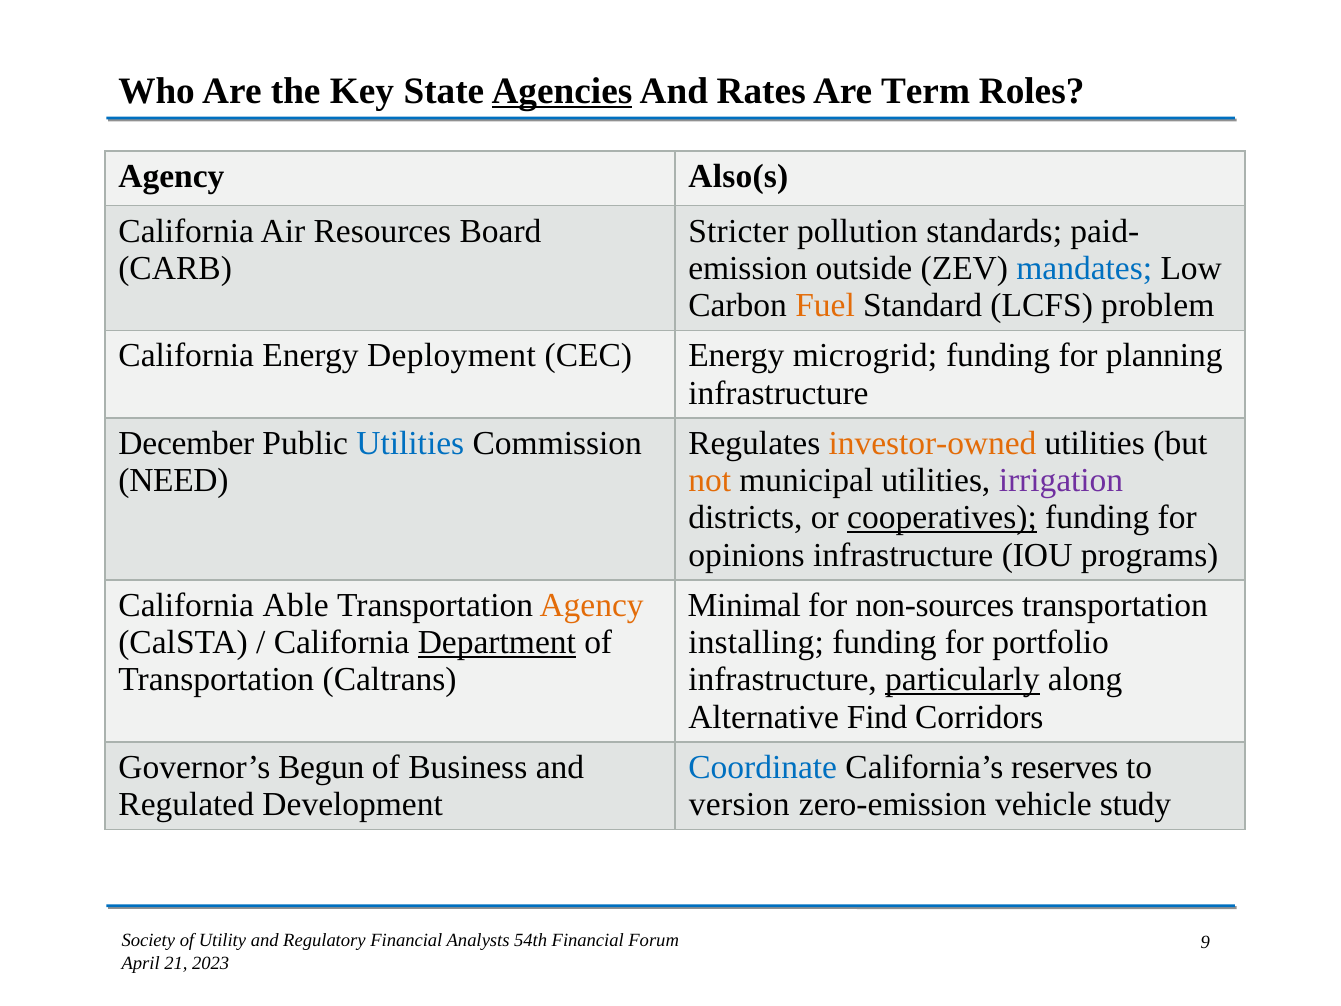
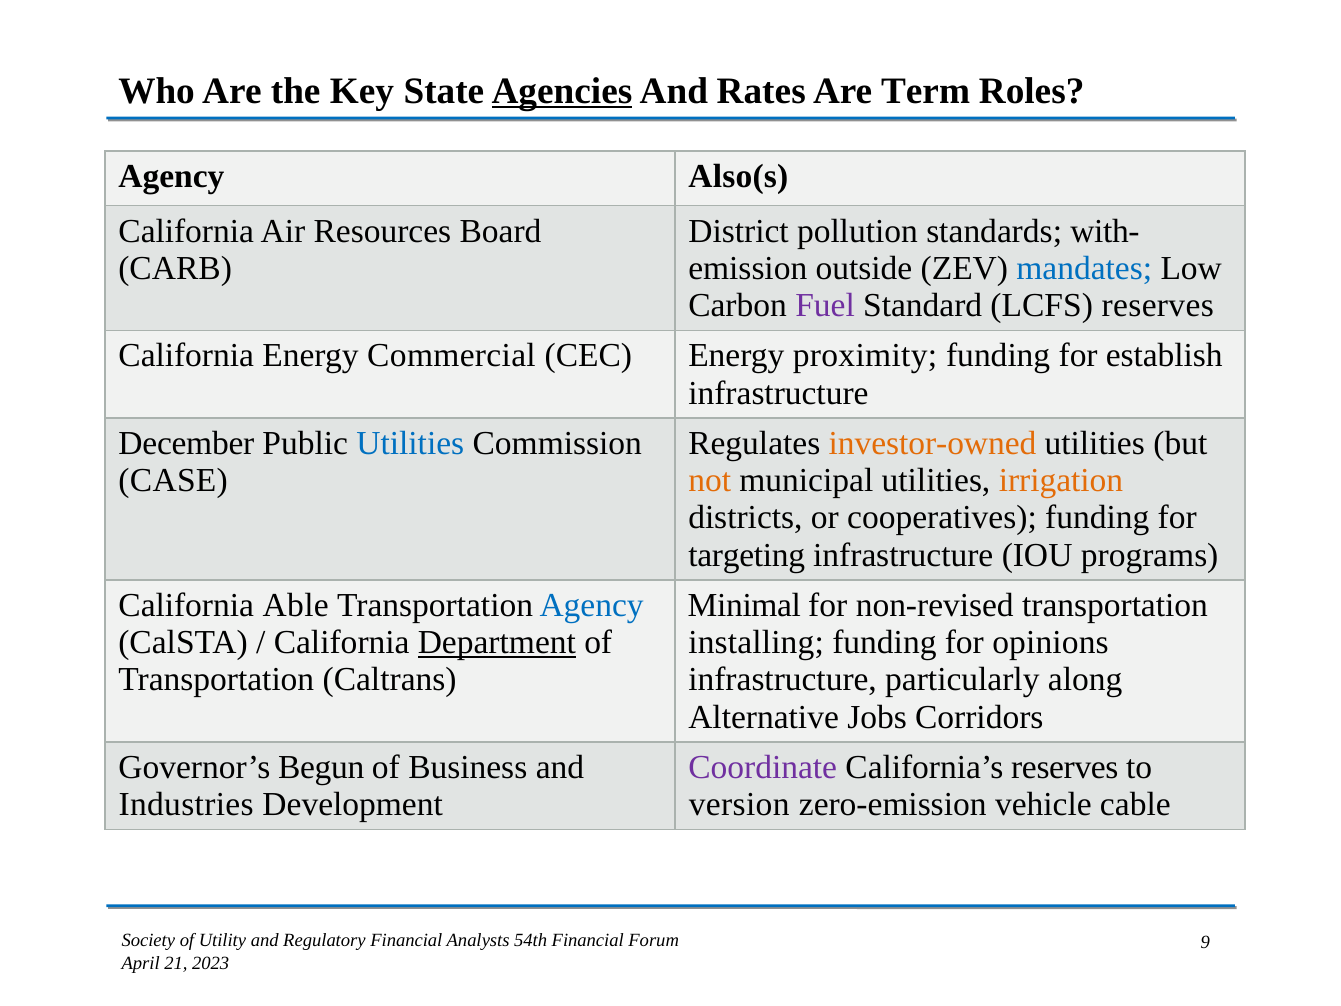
Stricter: Stricter -> District
paid-: paid- -> with-
Fuel colour: orange -> purple
LCFS problem: problem -> reserves
Deployment: Deployment -> Commercial
microgrid: microgrid -> proximity
planning: planning -> establish
NEED: NEED -> CASE
irrigation colour: purple -> orange
cooperatives underline: present -> none
opinions: opinions -> targeting
Agency at (592, 605) colour: orange -> blue
non-sources: non-sources -> non-revised
portfolio: portfolio -> opinions
particularly underline: present -> none
Find: Find -> Jobs
Coordinate colour: blue -> purple
Regulated: Regulated -> Industries
study: study -> cable
